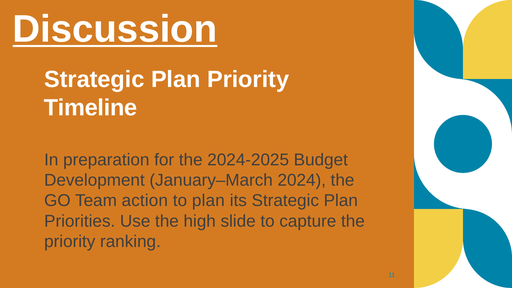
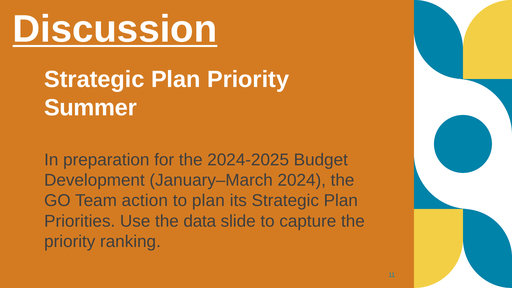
Timeline: Timeline -> Summer
high: high -> data
